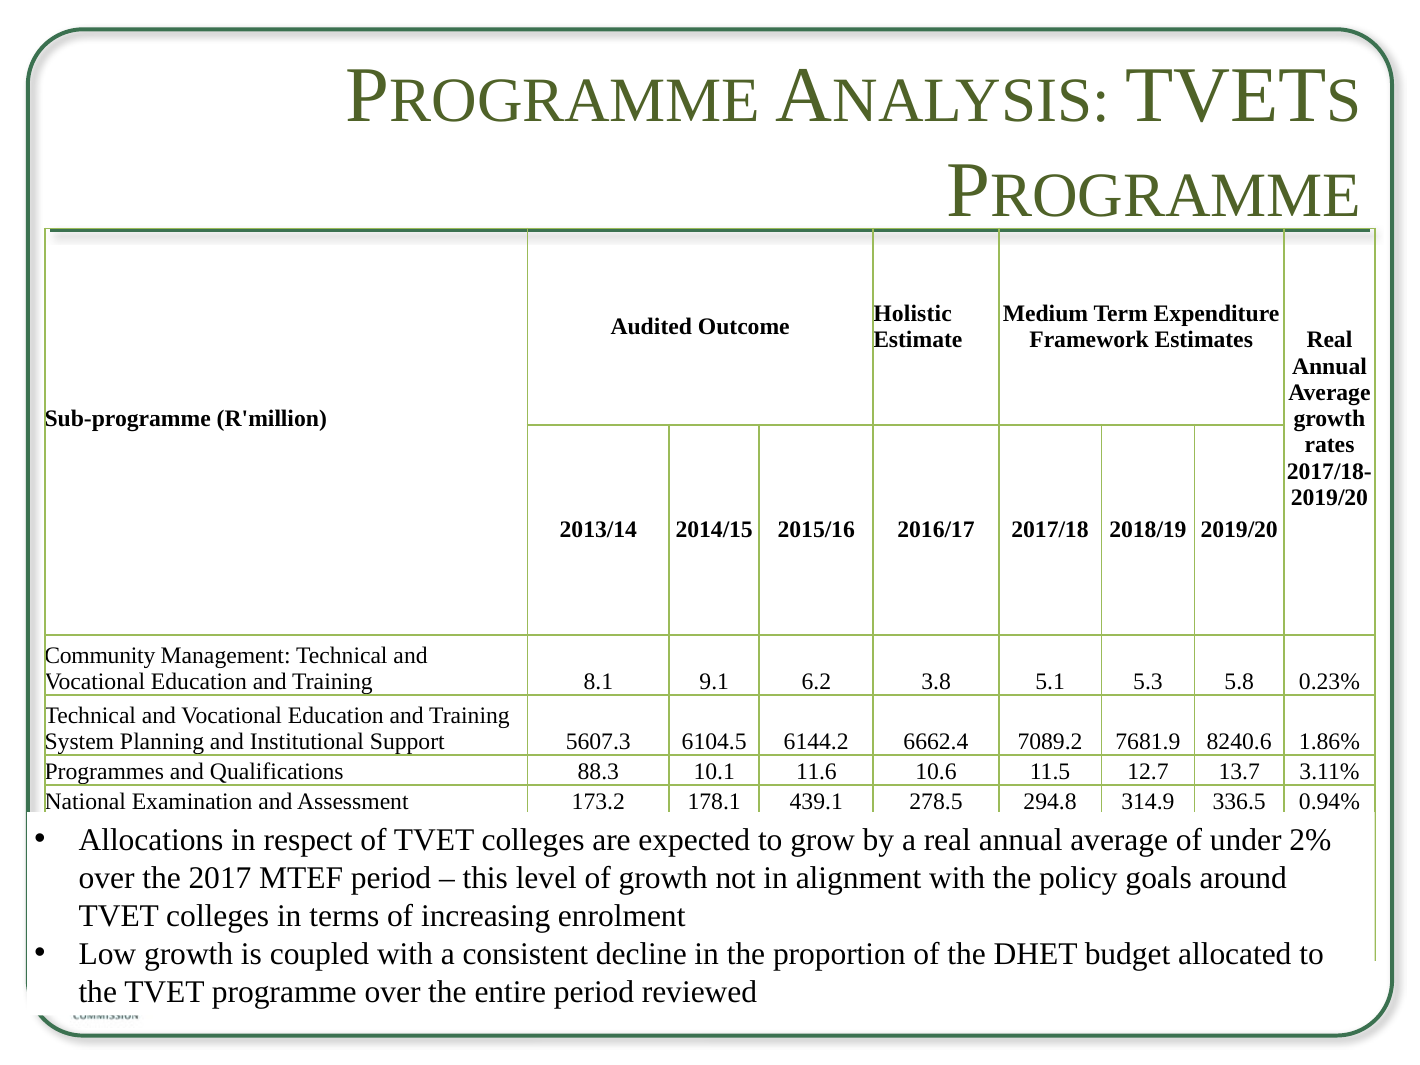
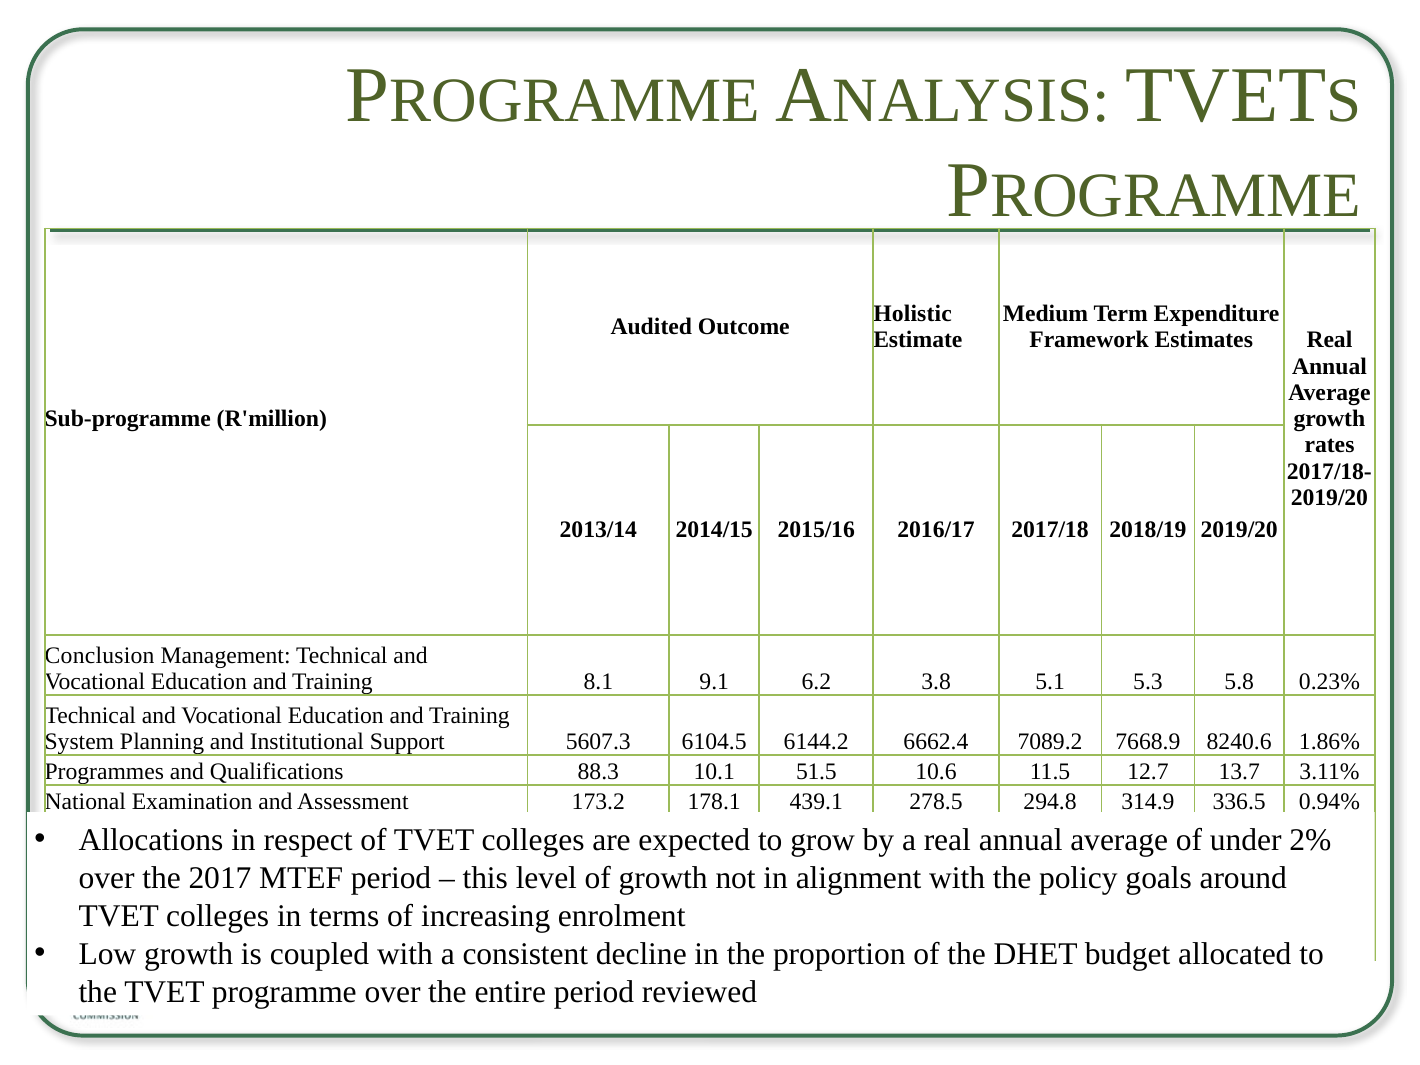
Community: Community -> Conclusion
7681.9: 7681.9 -> 7668.9
11.6: 11.6 -> 51.5
